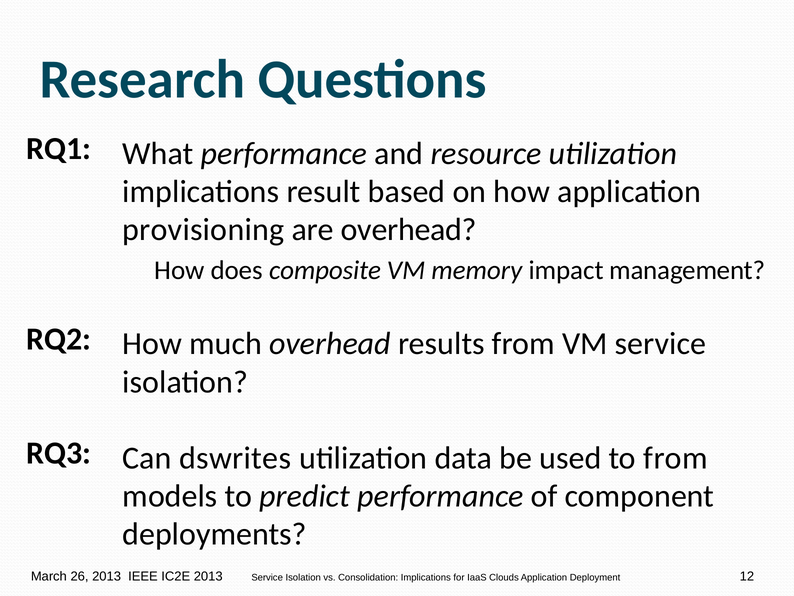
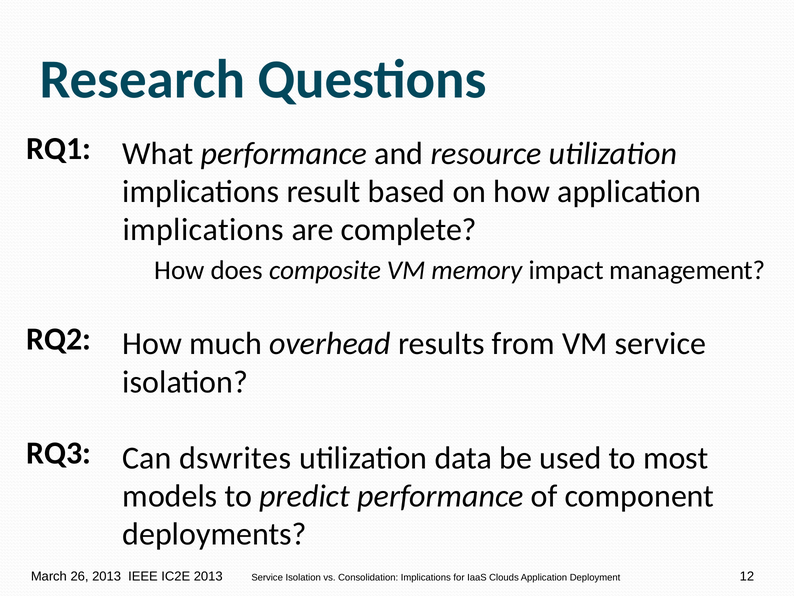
provisioning at (203, 229): provisioning -> implications
are overhead: overhead -> complete
to from: from -> most
